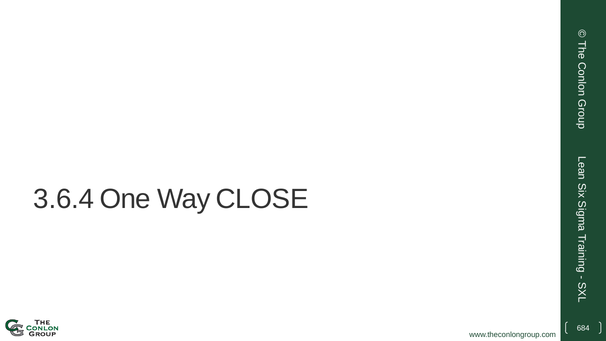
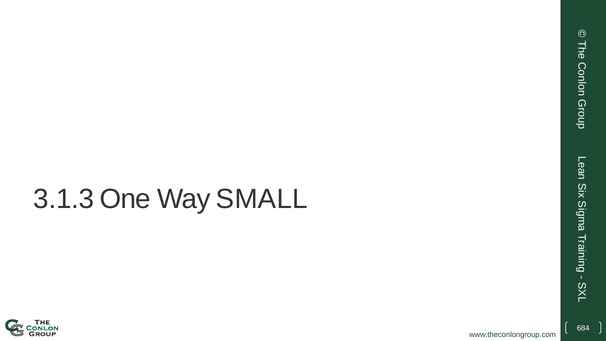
3.6.4: 3.6.4 -> 3.1.3
CLOSE: CLOSE -> SMALL
